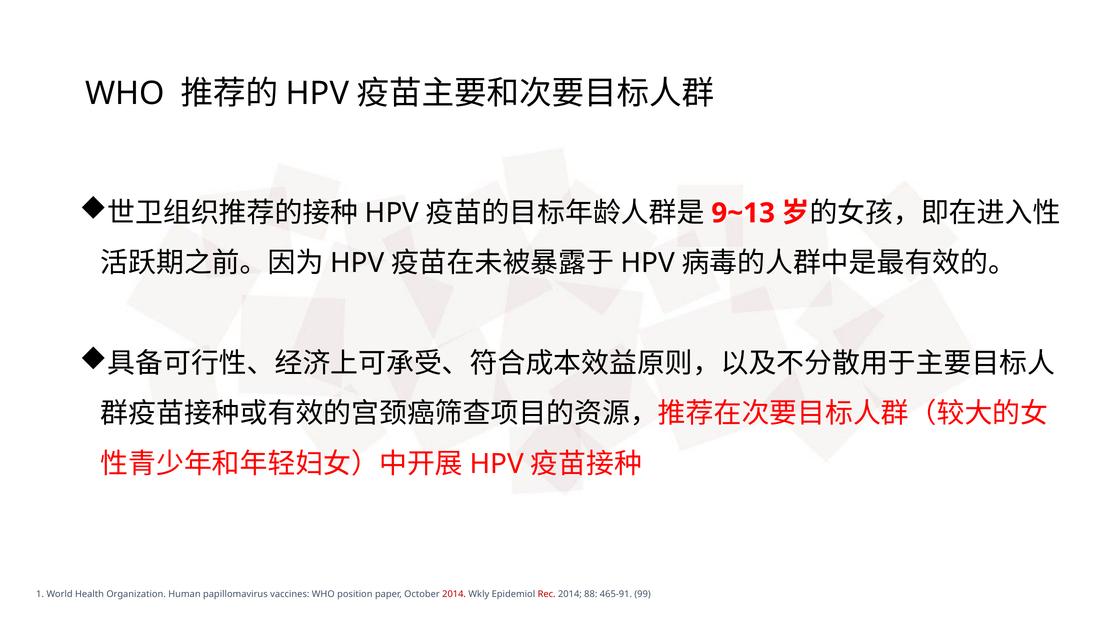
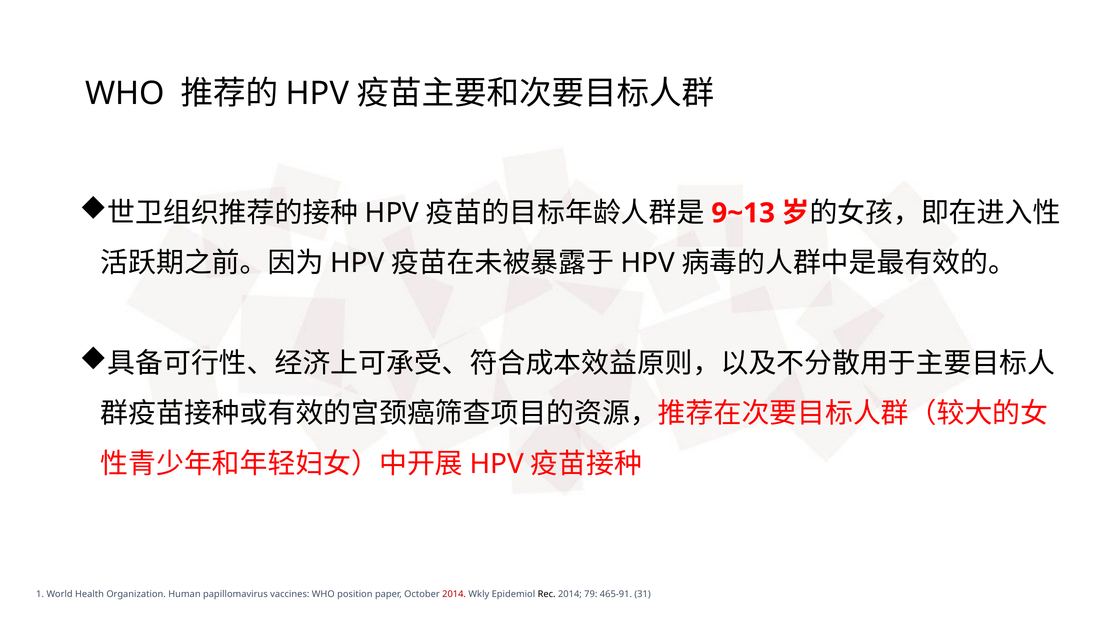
Rec colour: red -> black
88: 88 -> 79
99: 99 -> 31
